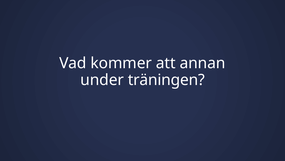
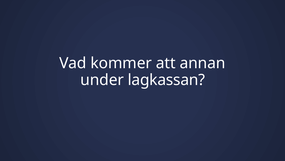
träningen: träningen -> lagkassan
